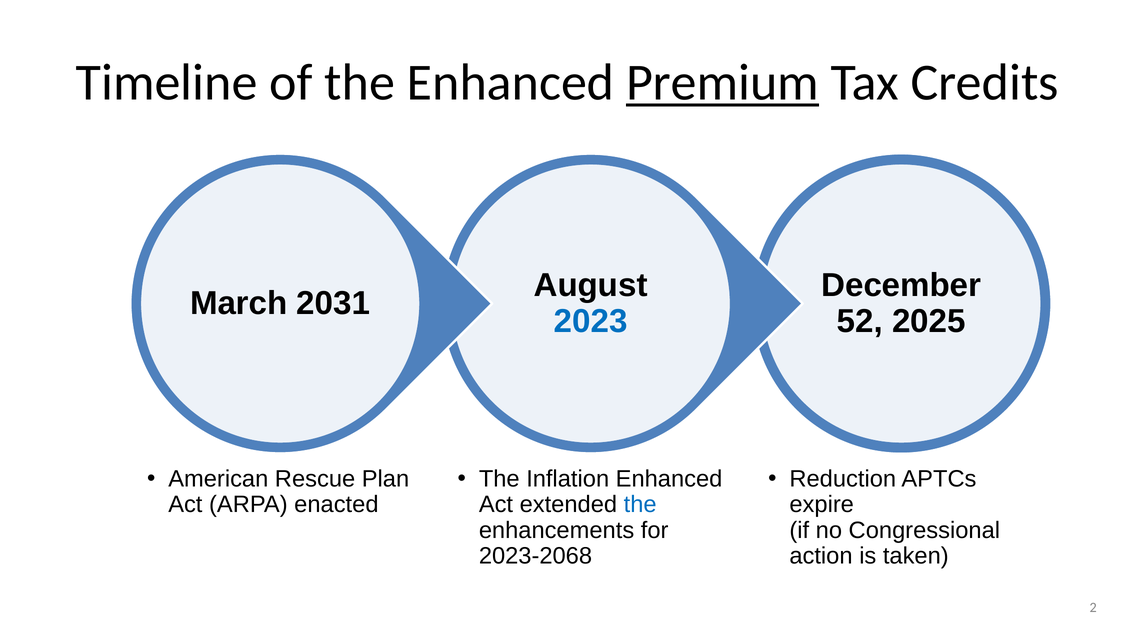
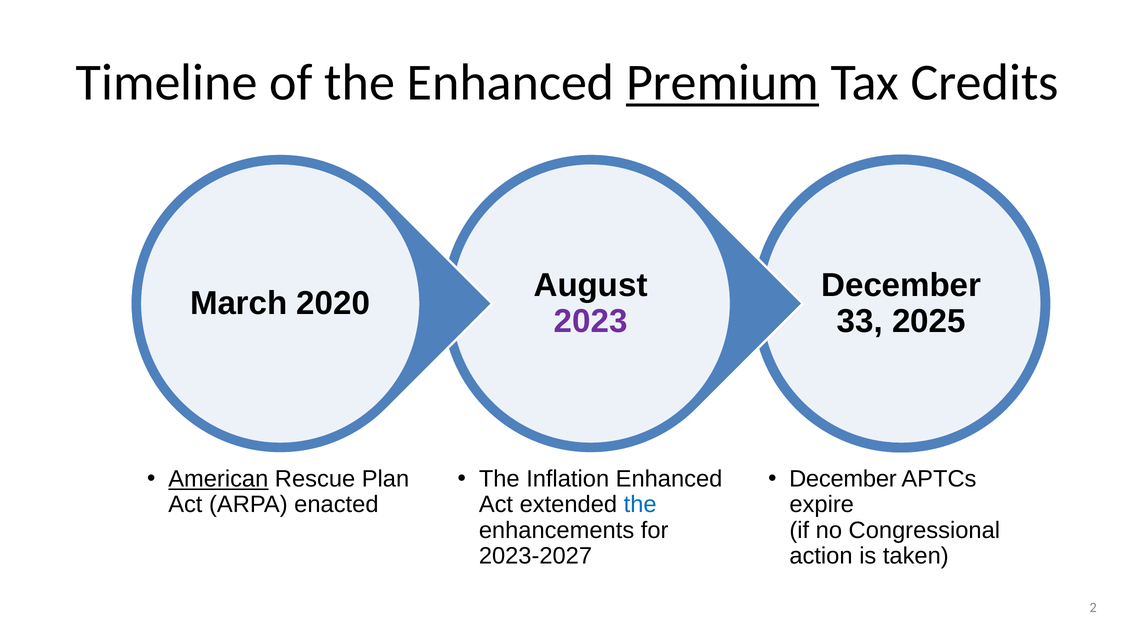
2031: 2031 -> 2020
2023 colour: blue -> purple
52: 52 -> 33
American underline: none -> present
Reduction at (843, 479): Reduction -> December
2023-2068: 2023-2068 -> 2023-2027
